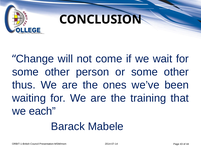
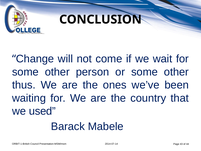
training: training -> country
each: each -> used
